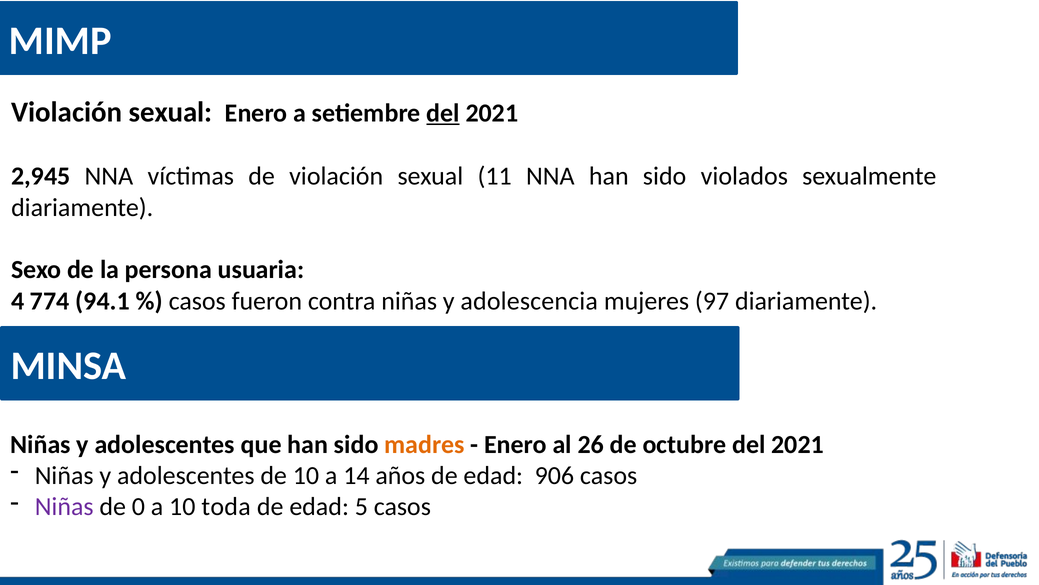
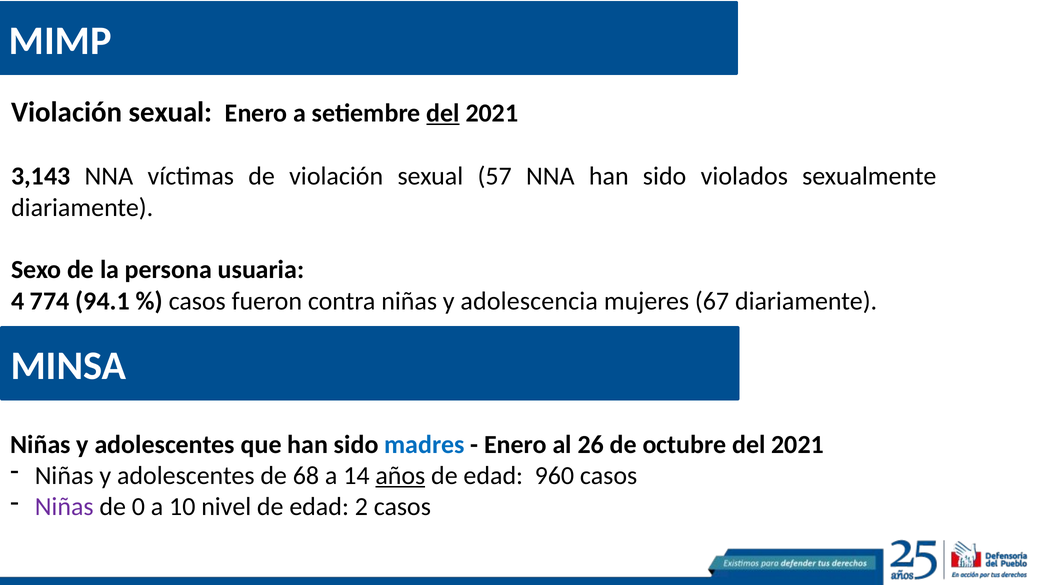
2,945: 2,945 -> 3,143
11: 11 -> 57
97: 97 -> 67
madres colour: orange -> blue
de 10: 10 -> 68
años underline: none -> present
906: 906 -> 960
toda: toda -> nivel
5: 5 -> 2
